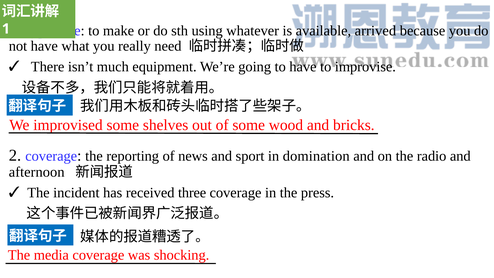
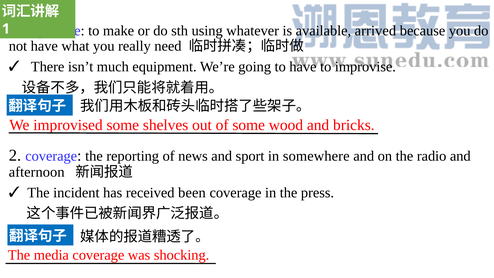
domination: domination -> somewhere
three: three -> been
